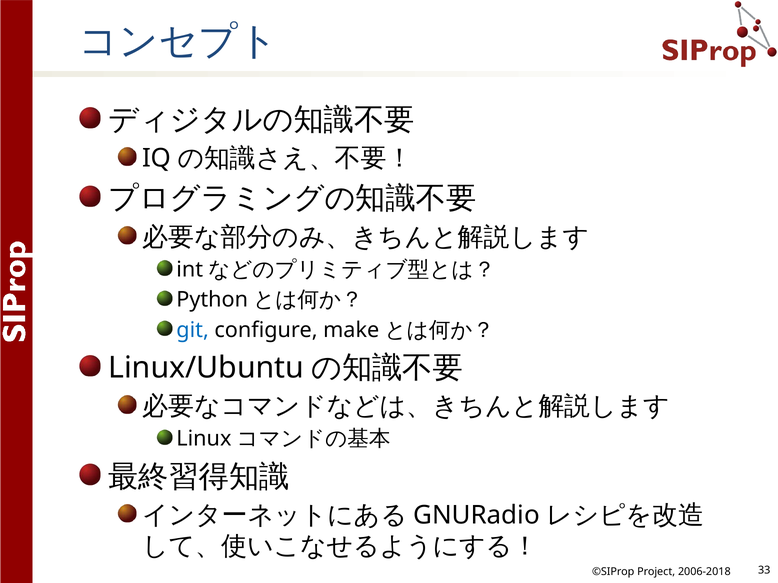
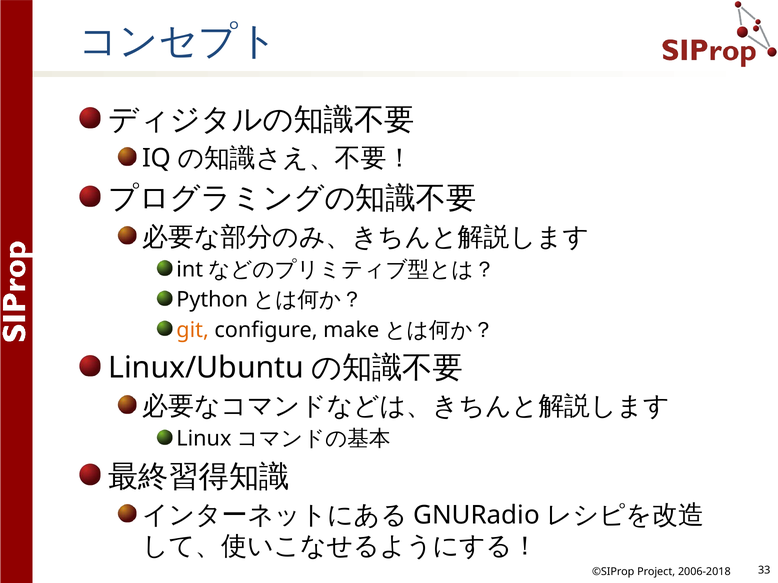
git colour: blue -> orange
